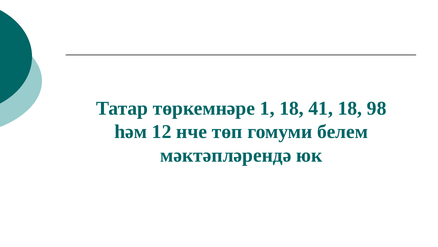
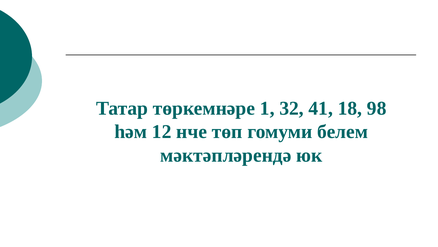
1 18: 18 -> 32
